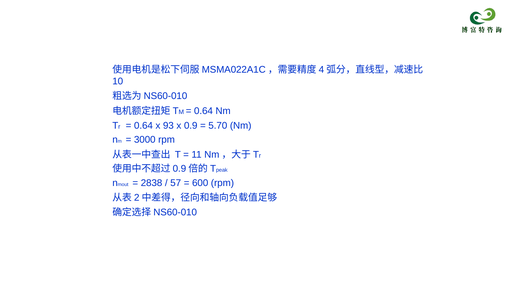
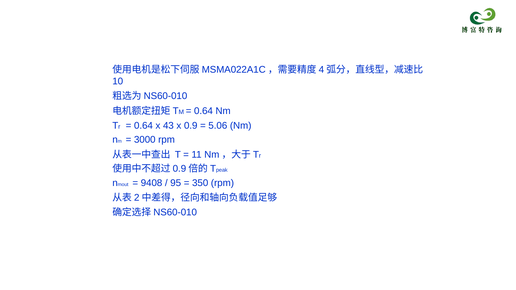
93: 93 -> 43
5.70: 5.70 -> 5.06
2838: 2838 -> 9408
57: 57 -> 95
600: 600 -> 350
